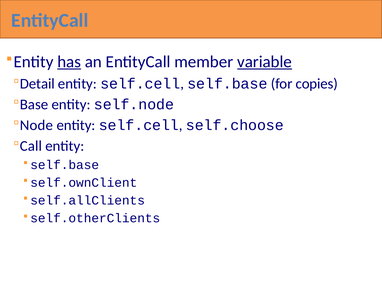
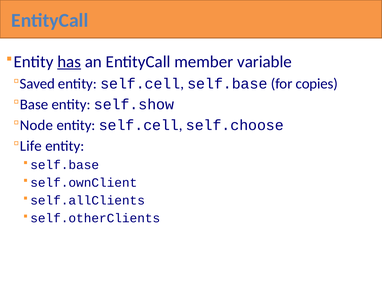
variable underline: present -> none
Detail: Detail -> Saved
self.node: self.node -> self.show
Call: Call -> Life
